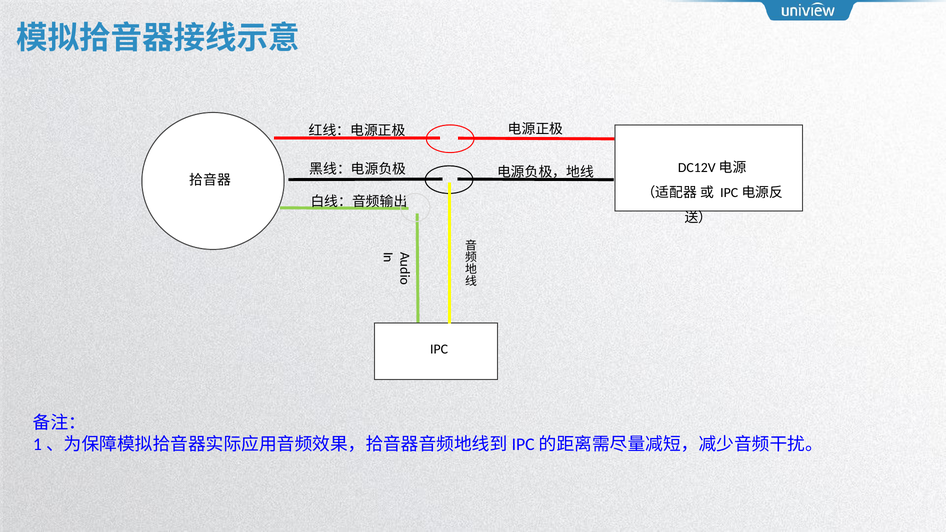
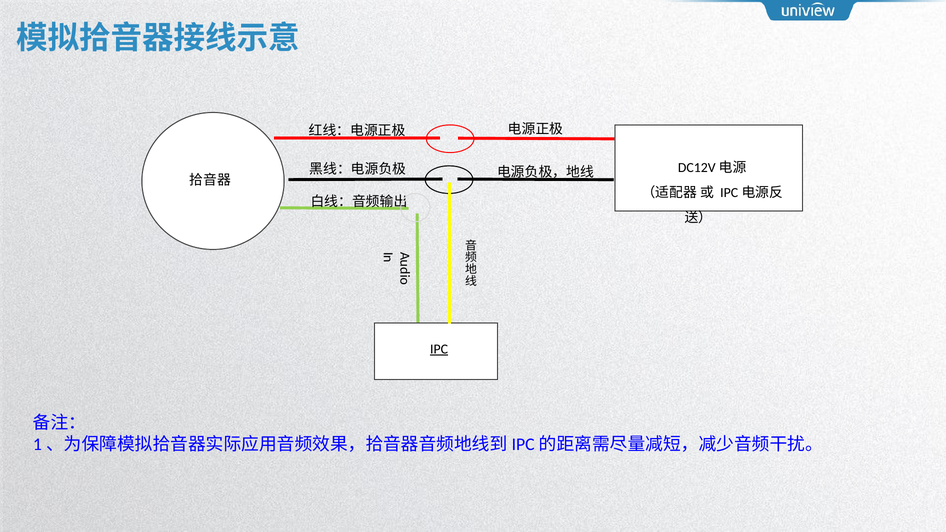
IPC underline: none -> present
